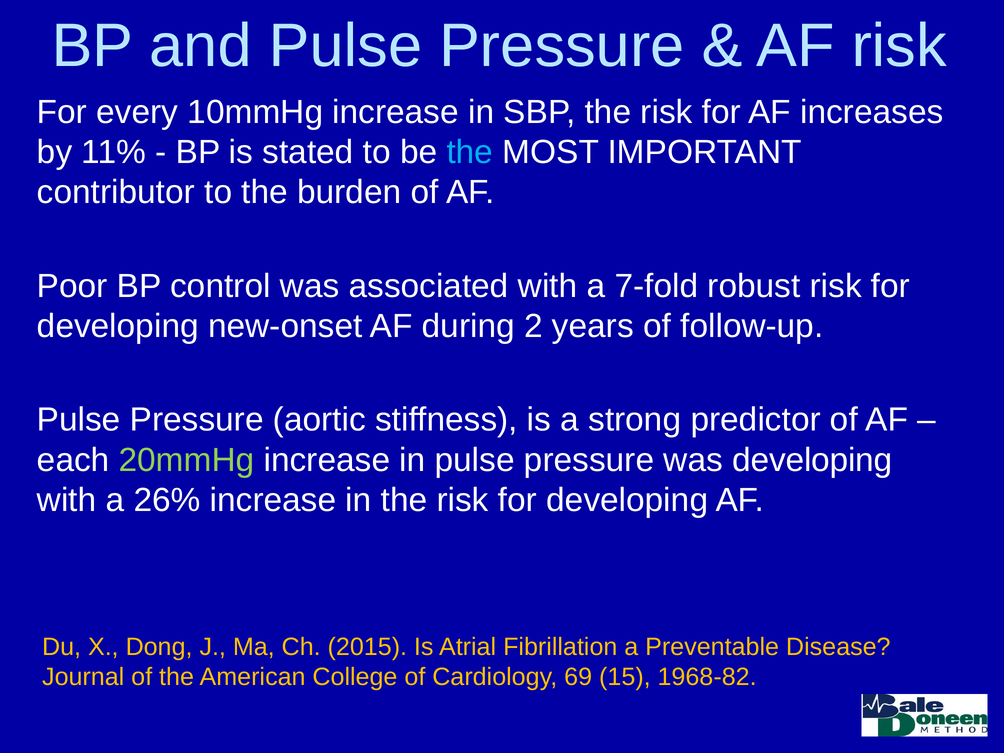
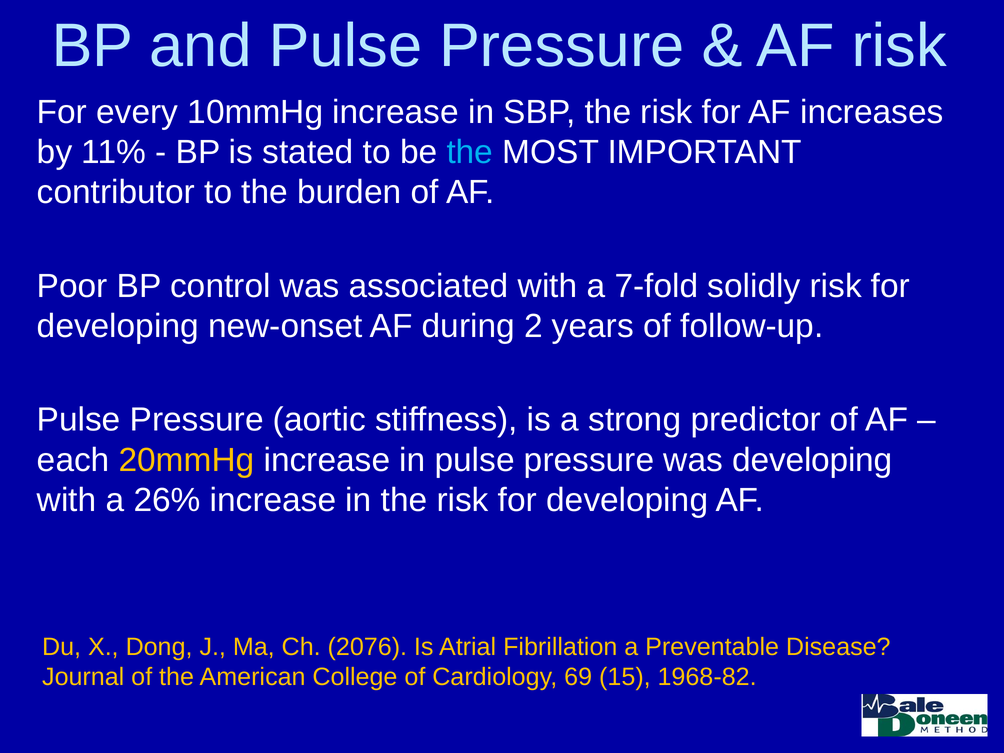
robust: robust -> solidly
20mmHg colour: light green -> yellow
2015: 2015 -> 2076
